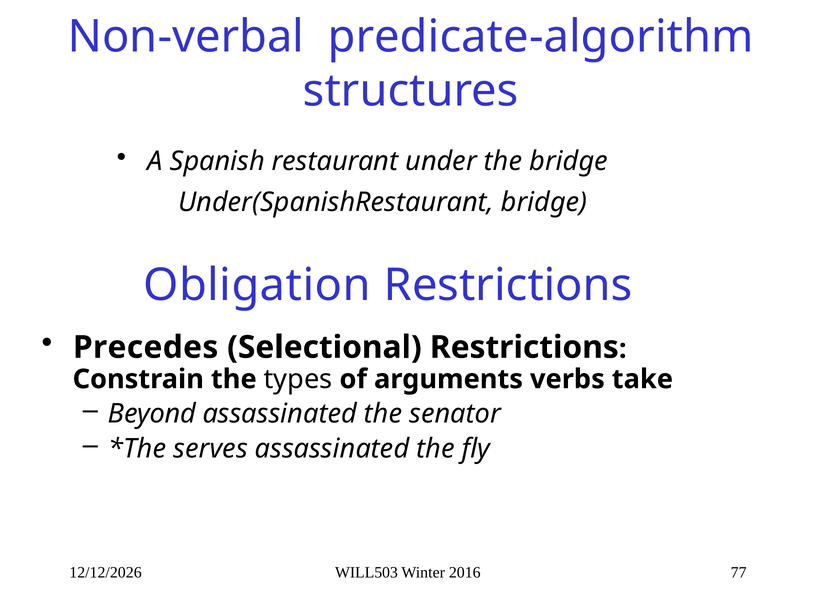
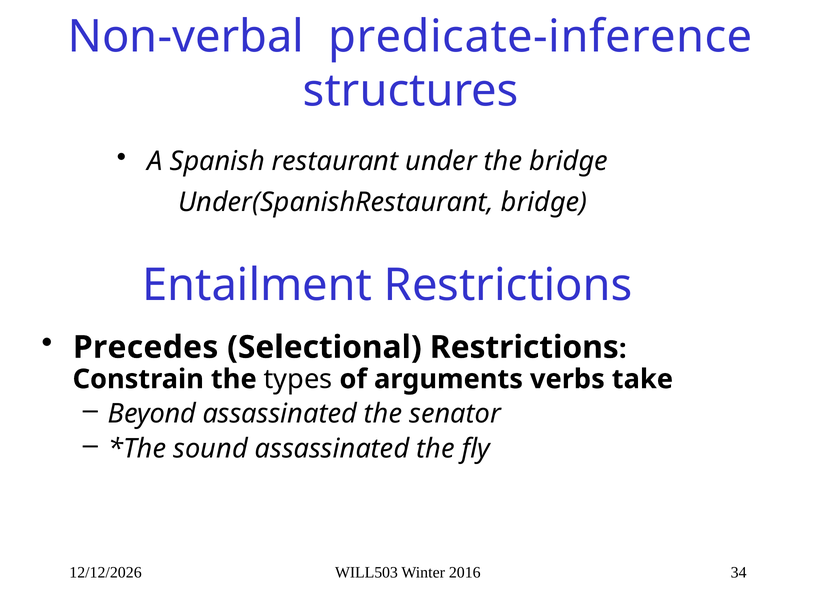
predicate-algorithm: predicate-algorithm -> predicate-inference
Obligation: Obligation -> Entailment
serves: serves -> sound
77: 77 -> 34
